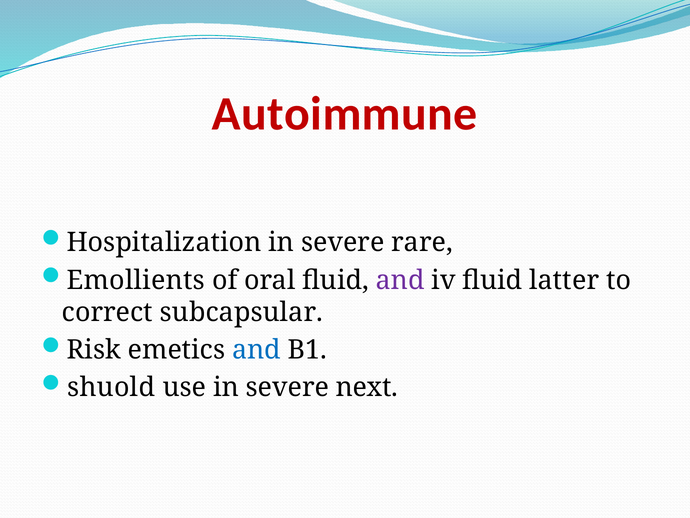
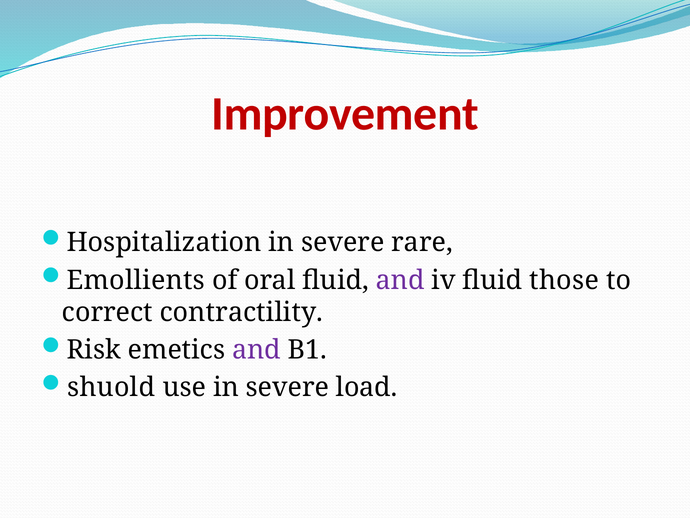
Autoimmune: Autoimmune -> Improvement
latter: latter -> those
subcapsular: subcapsular -> contractility
and at (257, 350) colour: blue -> purple
next: next -> load
